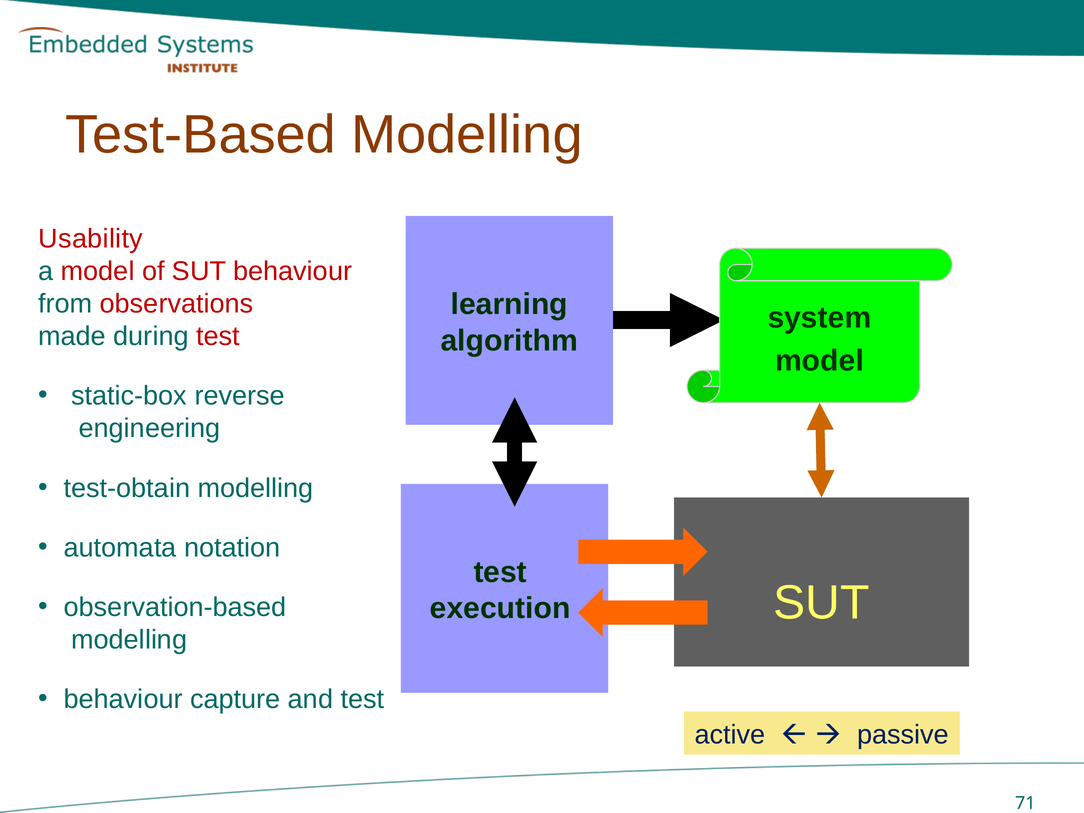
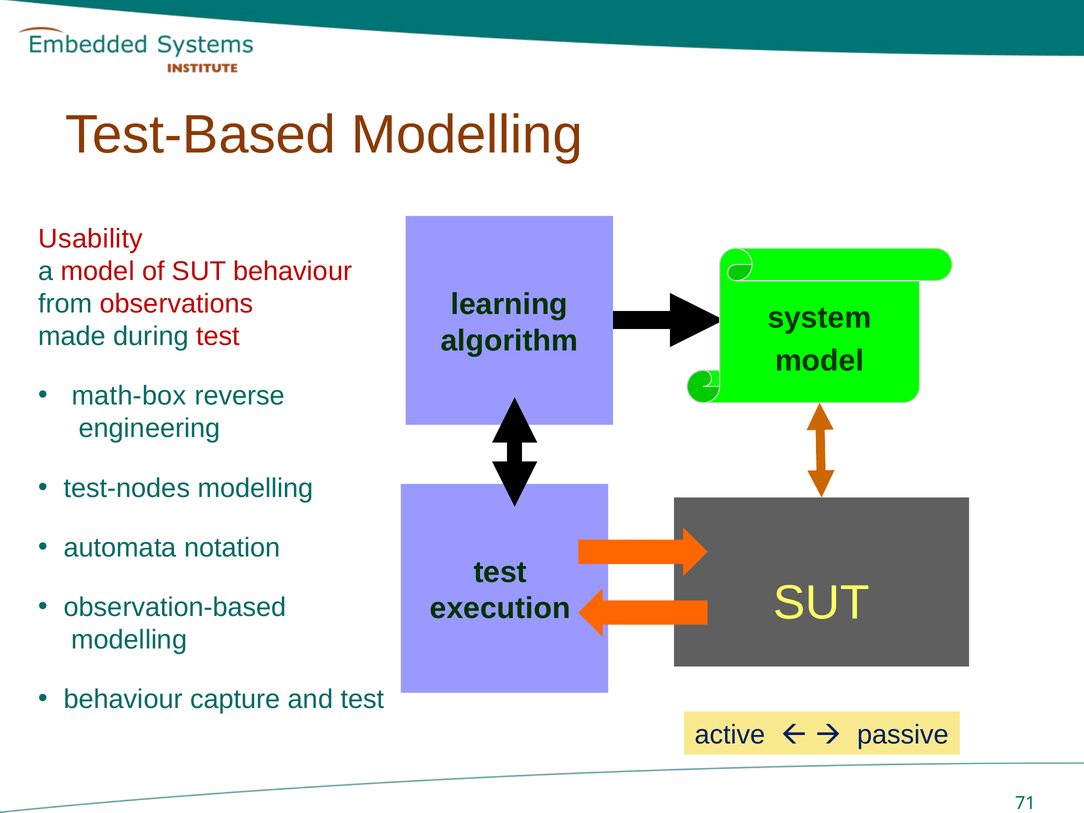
static-box: static-box -> math-box
test-obtain: test-obtain -> test-nodes
